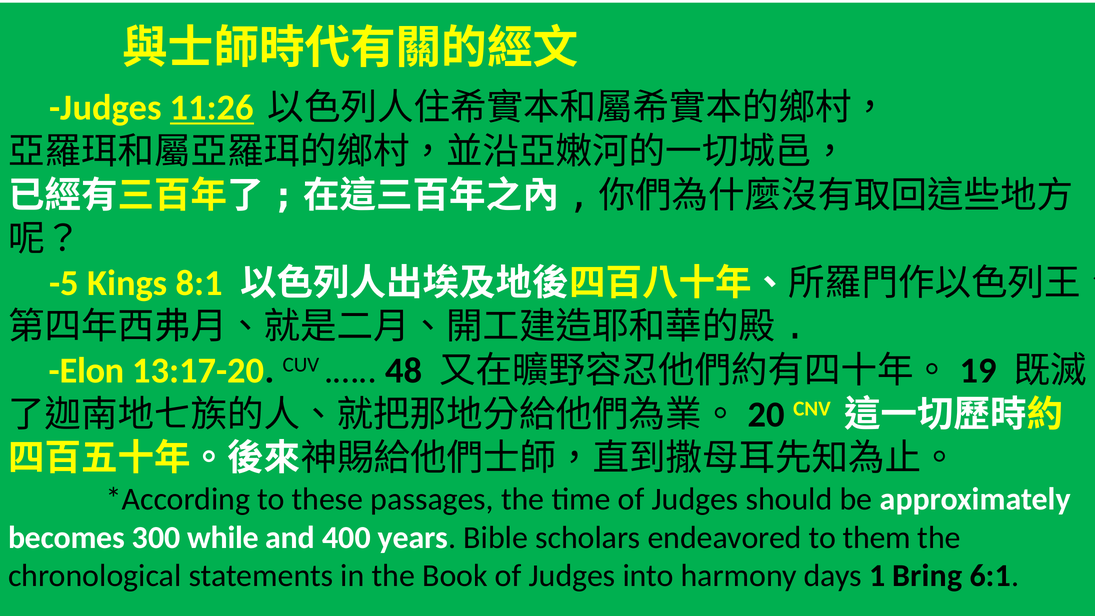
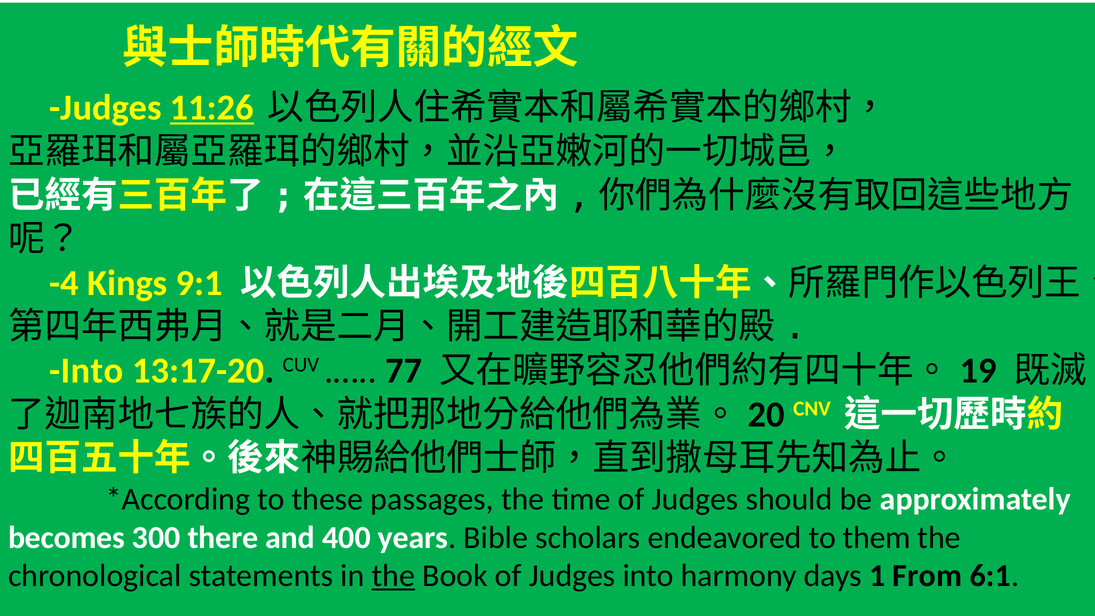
-5: -5 -> -4
8:1: 8:1 -> 9:1
Elon at (87, 371): Elon -> Into
48: 48 -> 77
while: while -> there
the at (393, 576) underline: none -> present
Bring: Bring -> From
